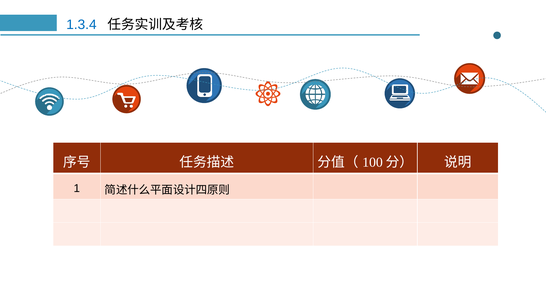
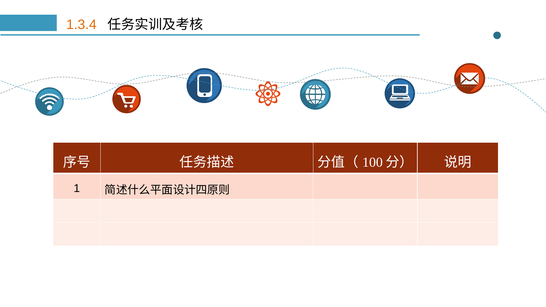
1.3.4 colour: blue -> orange
